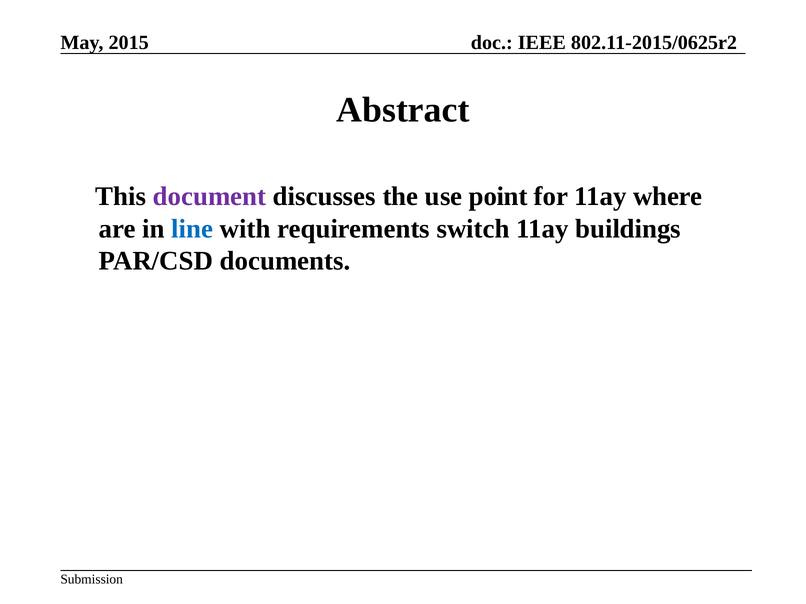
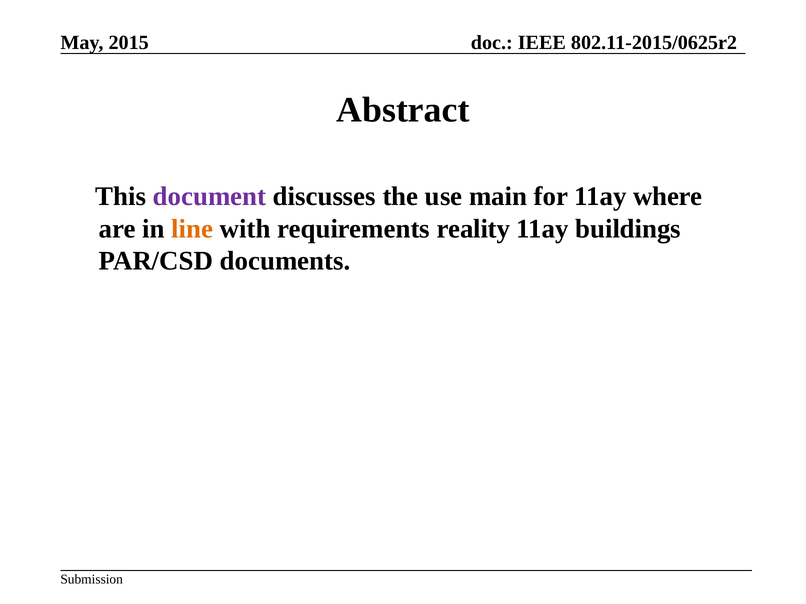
point: point -> main
line colour: blue -> orange
switch: switch -> reality
